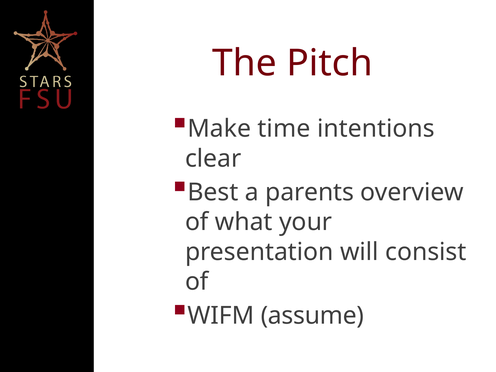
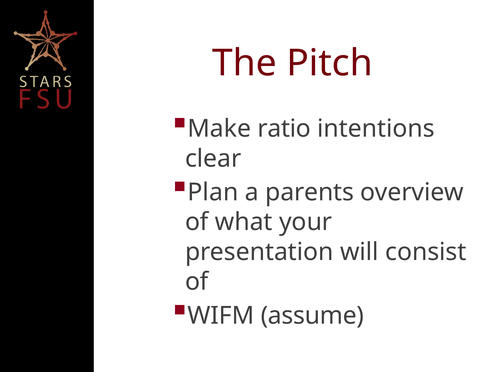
time: time -> ratio
Best: Best -> Plan
